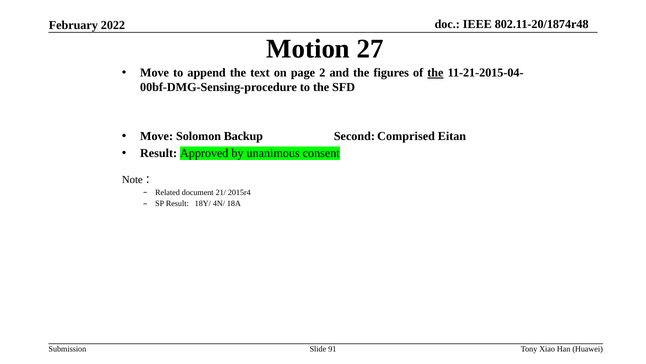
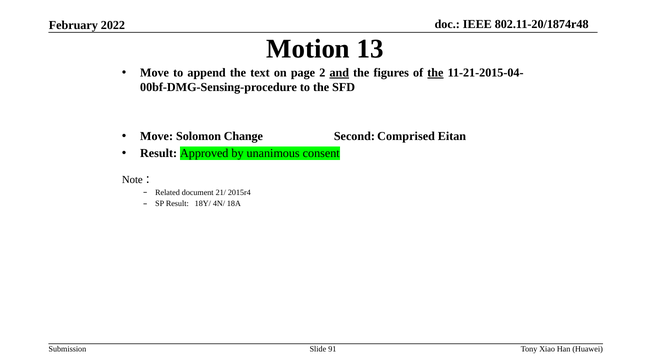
27: 27 -> 13
and underline: none -> present
Backup: Backup -> Change
